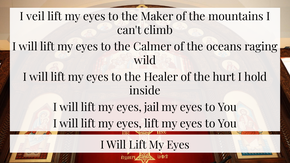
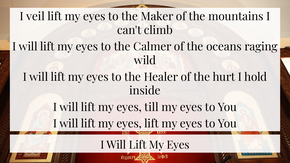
jail: jail -> till
